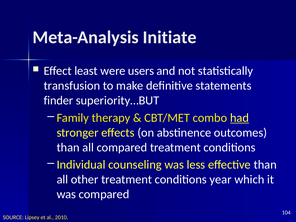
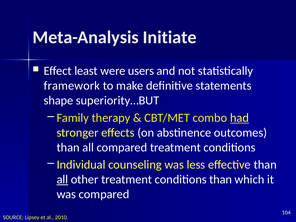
transfusion: transfusion -> framework
finder: finder -> shape
all at (62, 179) underline: none -> present
conditions year: year -> than
